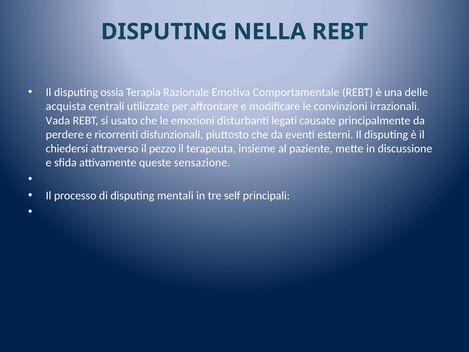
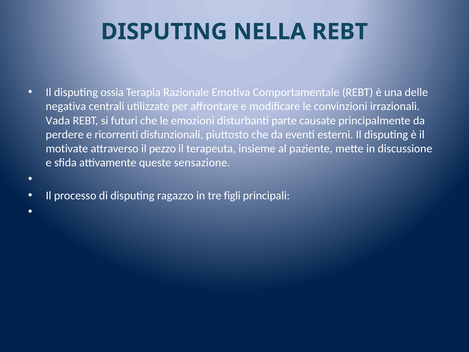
acquista: acquista -> negativa
usato: usato -> futuri
legati: legati -> parte
chiedersi: chiedersi -> motivate
mentali: mentali -> ragazzo
self: self -> figli
